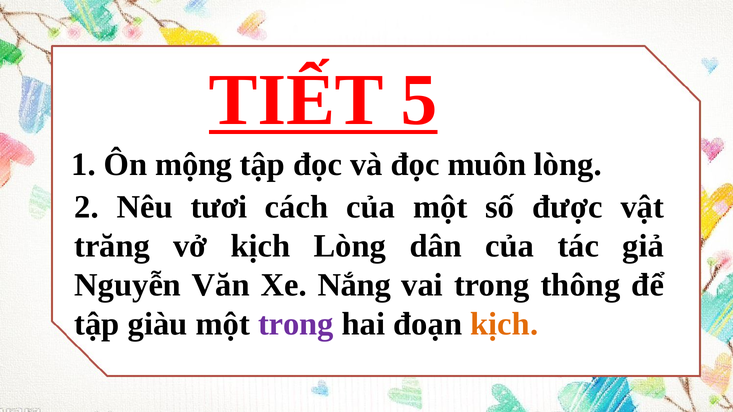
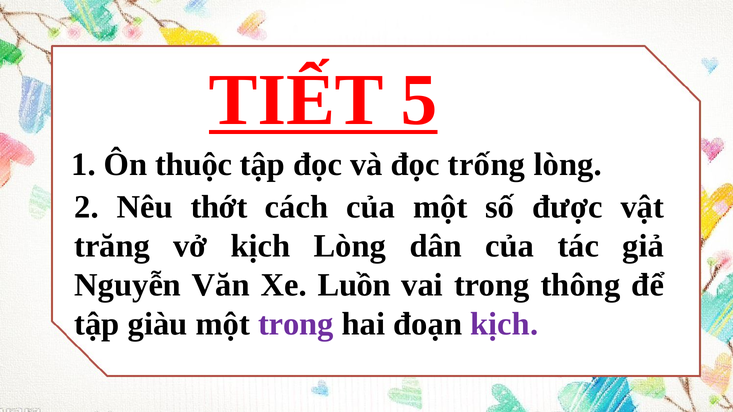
mộng: mộng -> thuộc
muôn: muôn -> trống
tươi: tươi -> thớt
Nắng: Nắng -> Luồn
kịch at (504, 324) colour: orange -> purple
